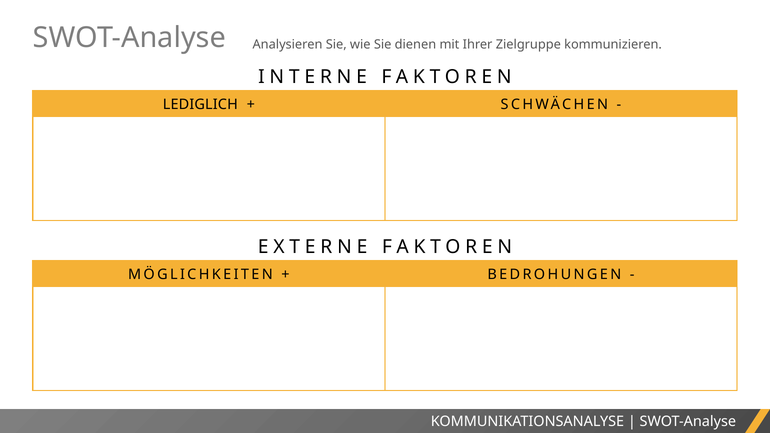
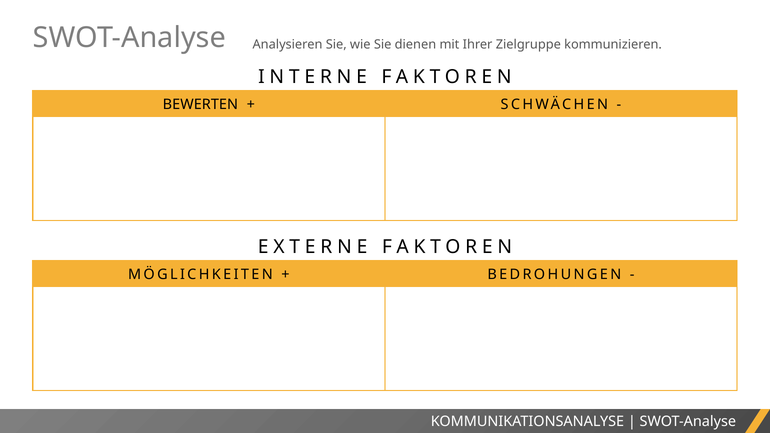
LEDIGLICH: LEDIGLICH -> BEWERTEN
